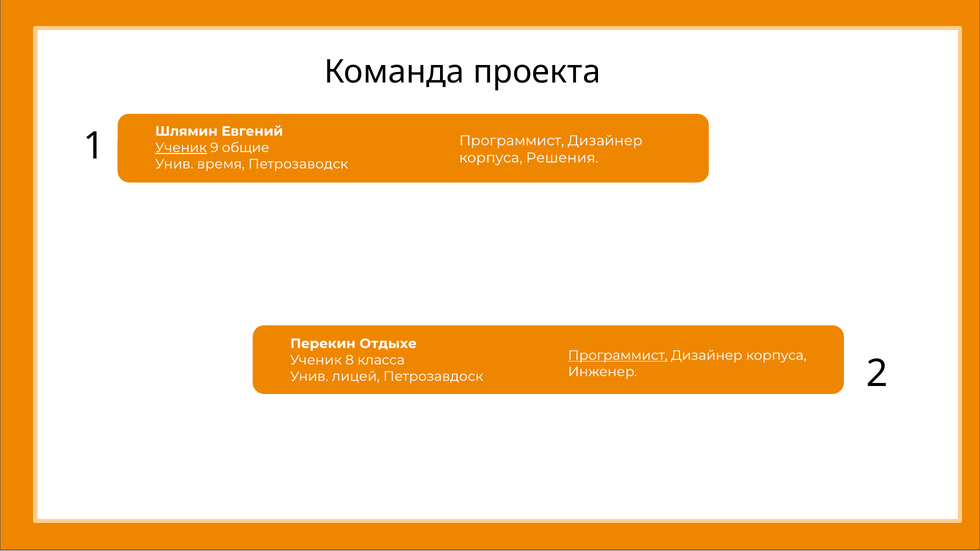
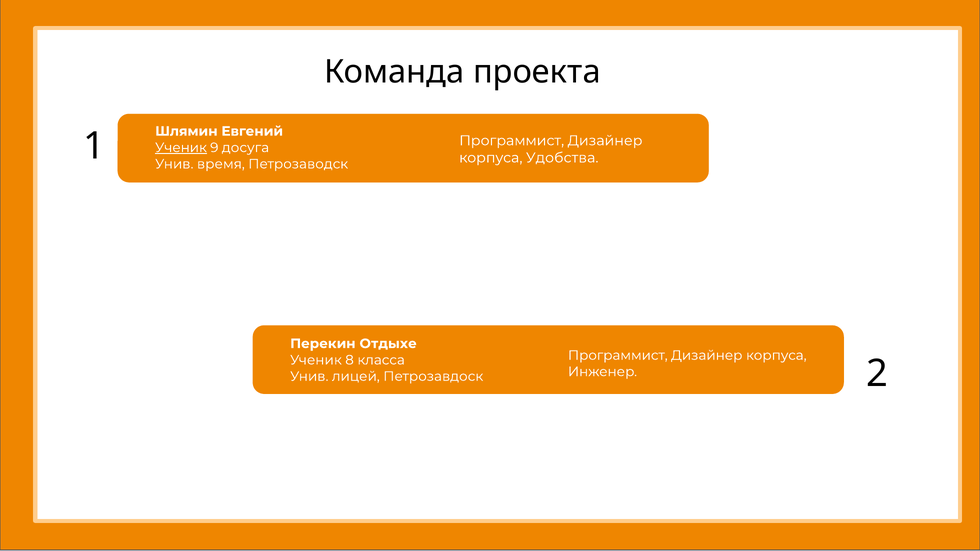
общие: общие -> досуга
Решения: Решения -> Удобства
Программист at (618, 355) underline: present -> none
